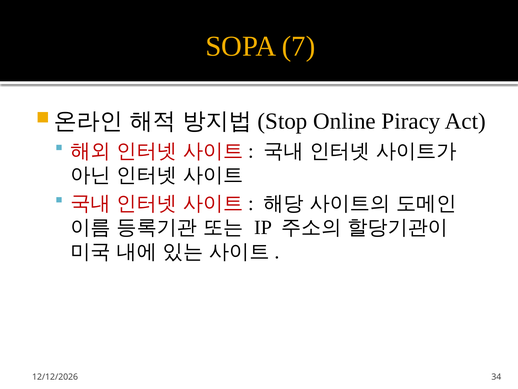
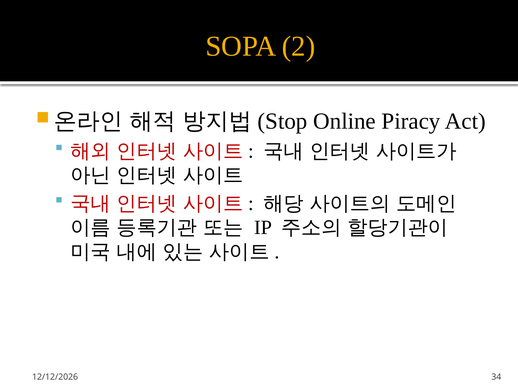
7: 7 -> 2
